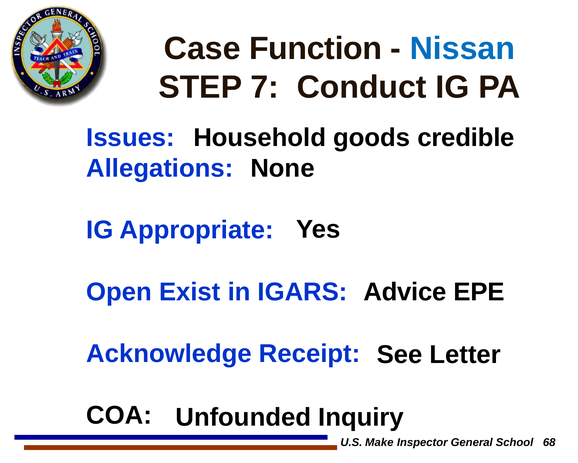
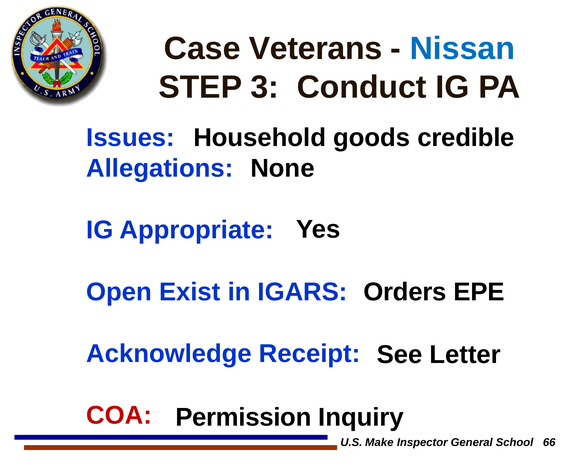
Function: Function -> Veterans
7: 7 -> 3
Advice: Advice -> Orders
COA colour: black -> red
Unfounded: Unfounded -> Permission
68: 68 -> 66
